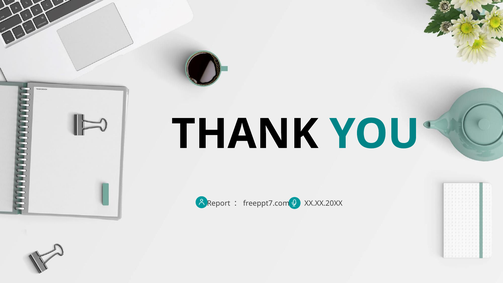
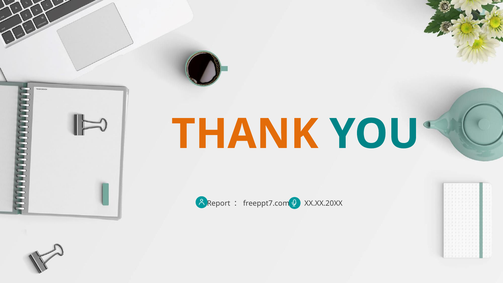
THANK colour: black -> orange
